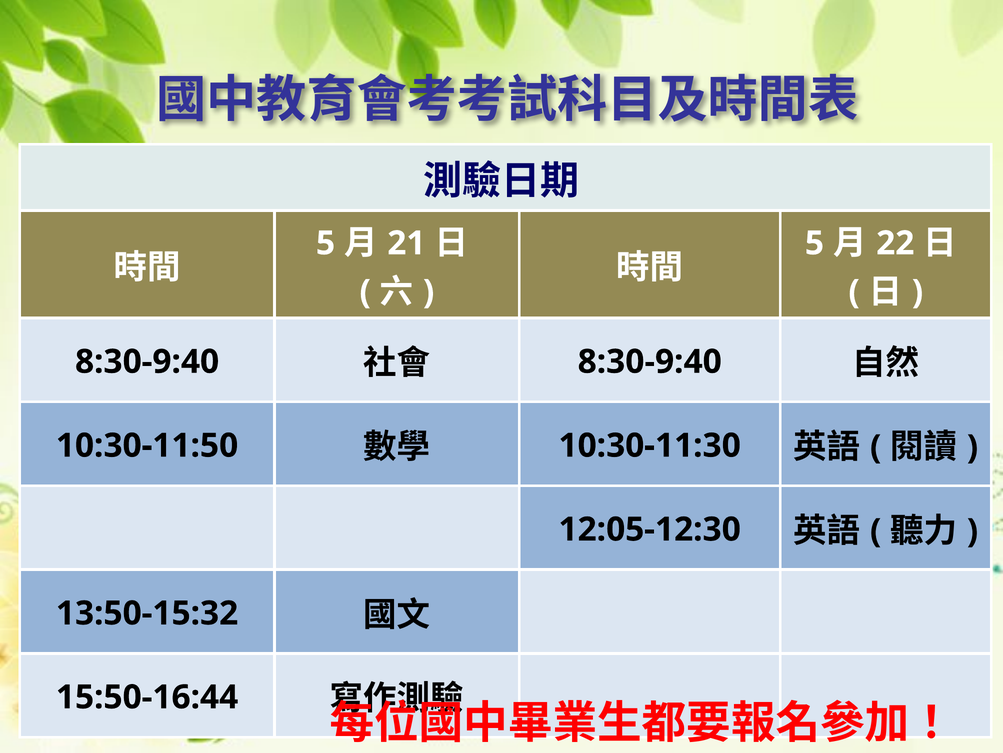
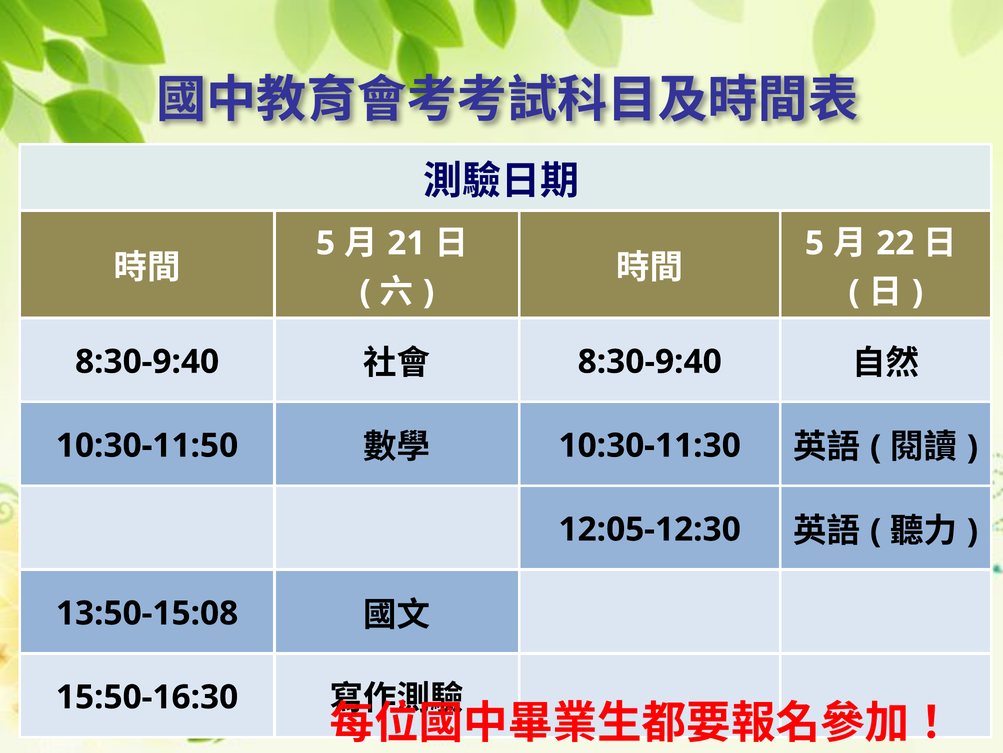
13:50-15:32: 13:50-15:32 -> 13:50-15:08
15:50-16:44: 15:50-16:44 -> 15:50-16:30
